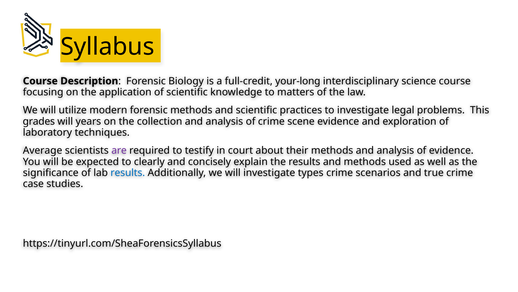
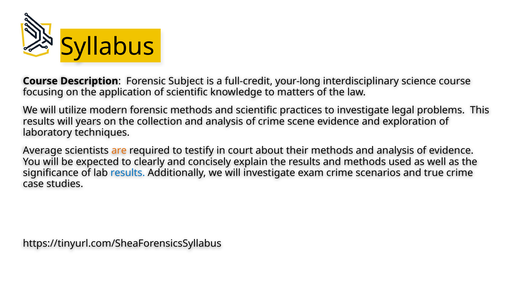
Biology: Biology -> Subject
grades at (39, 121): grades -> results
are colour: purple -> orange
types: types -> exam
